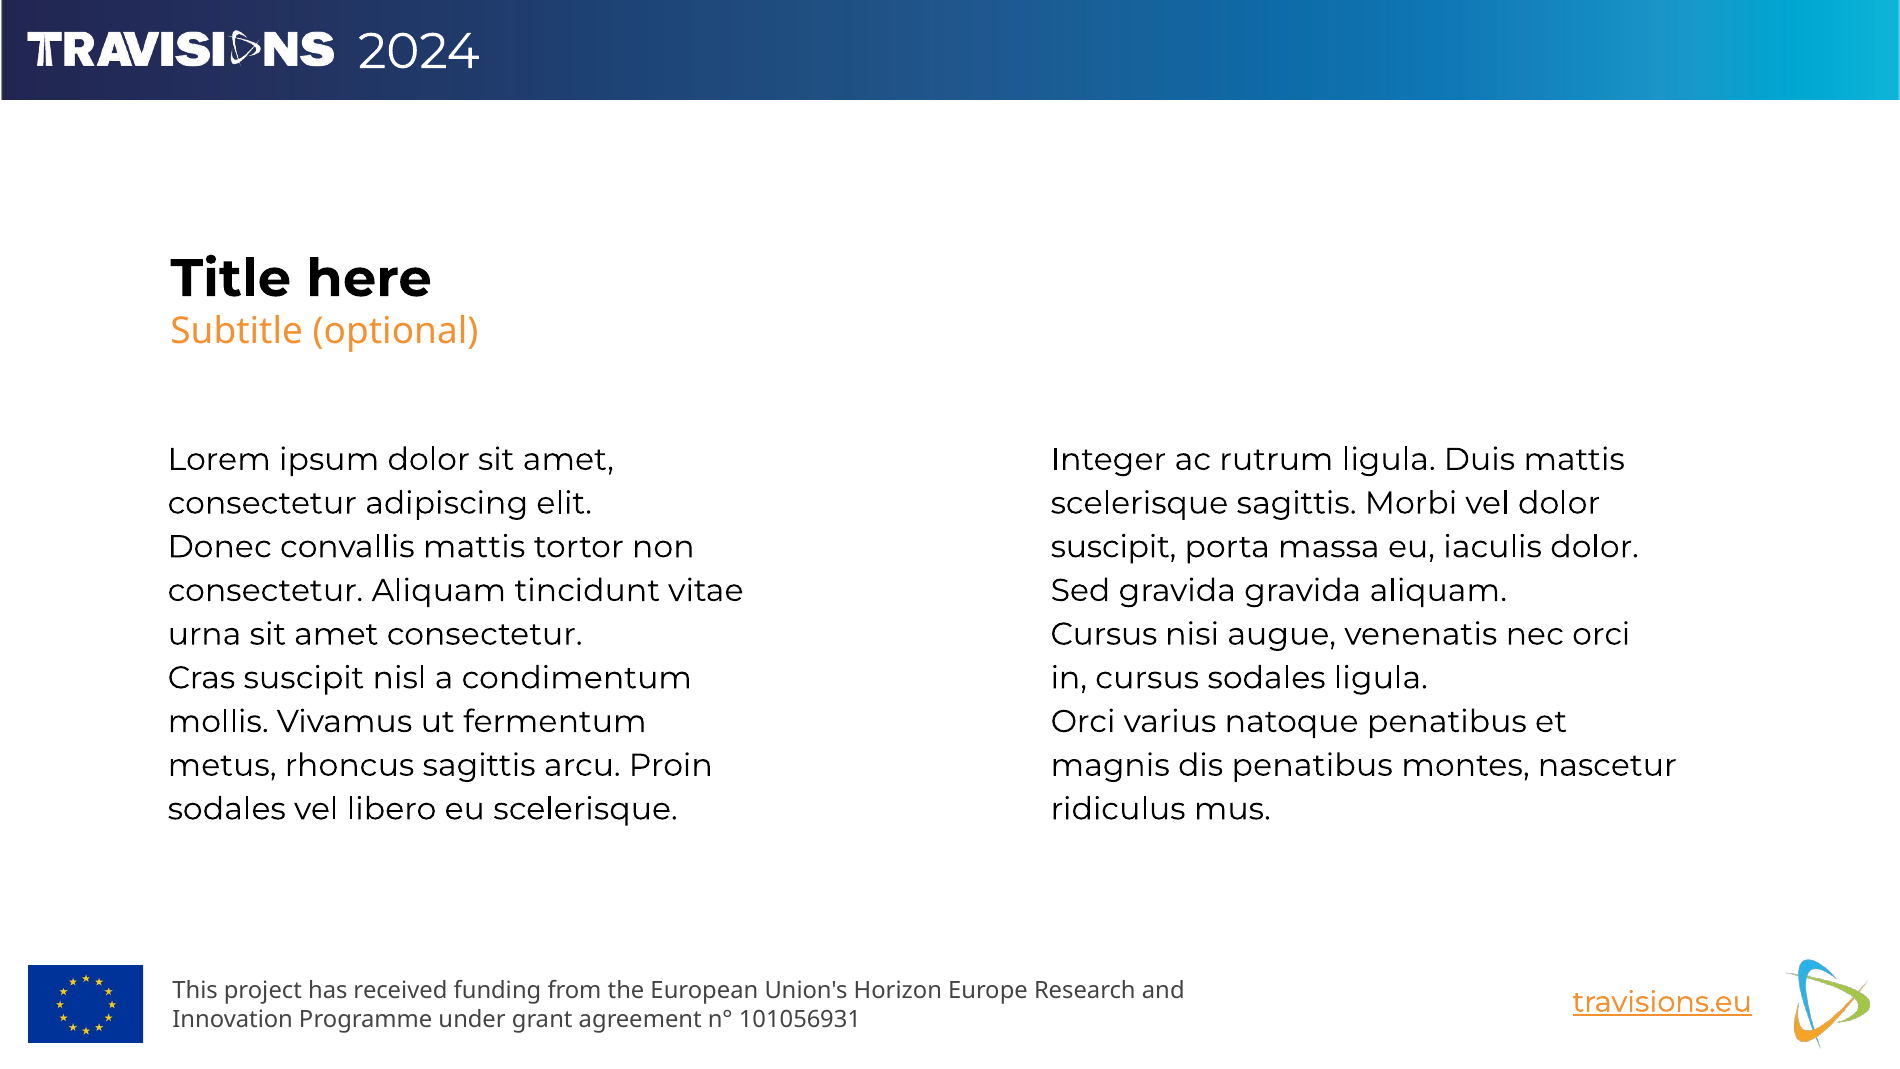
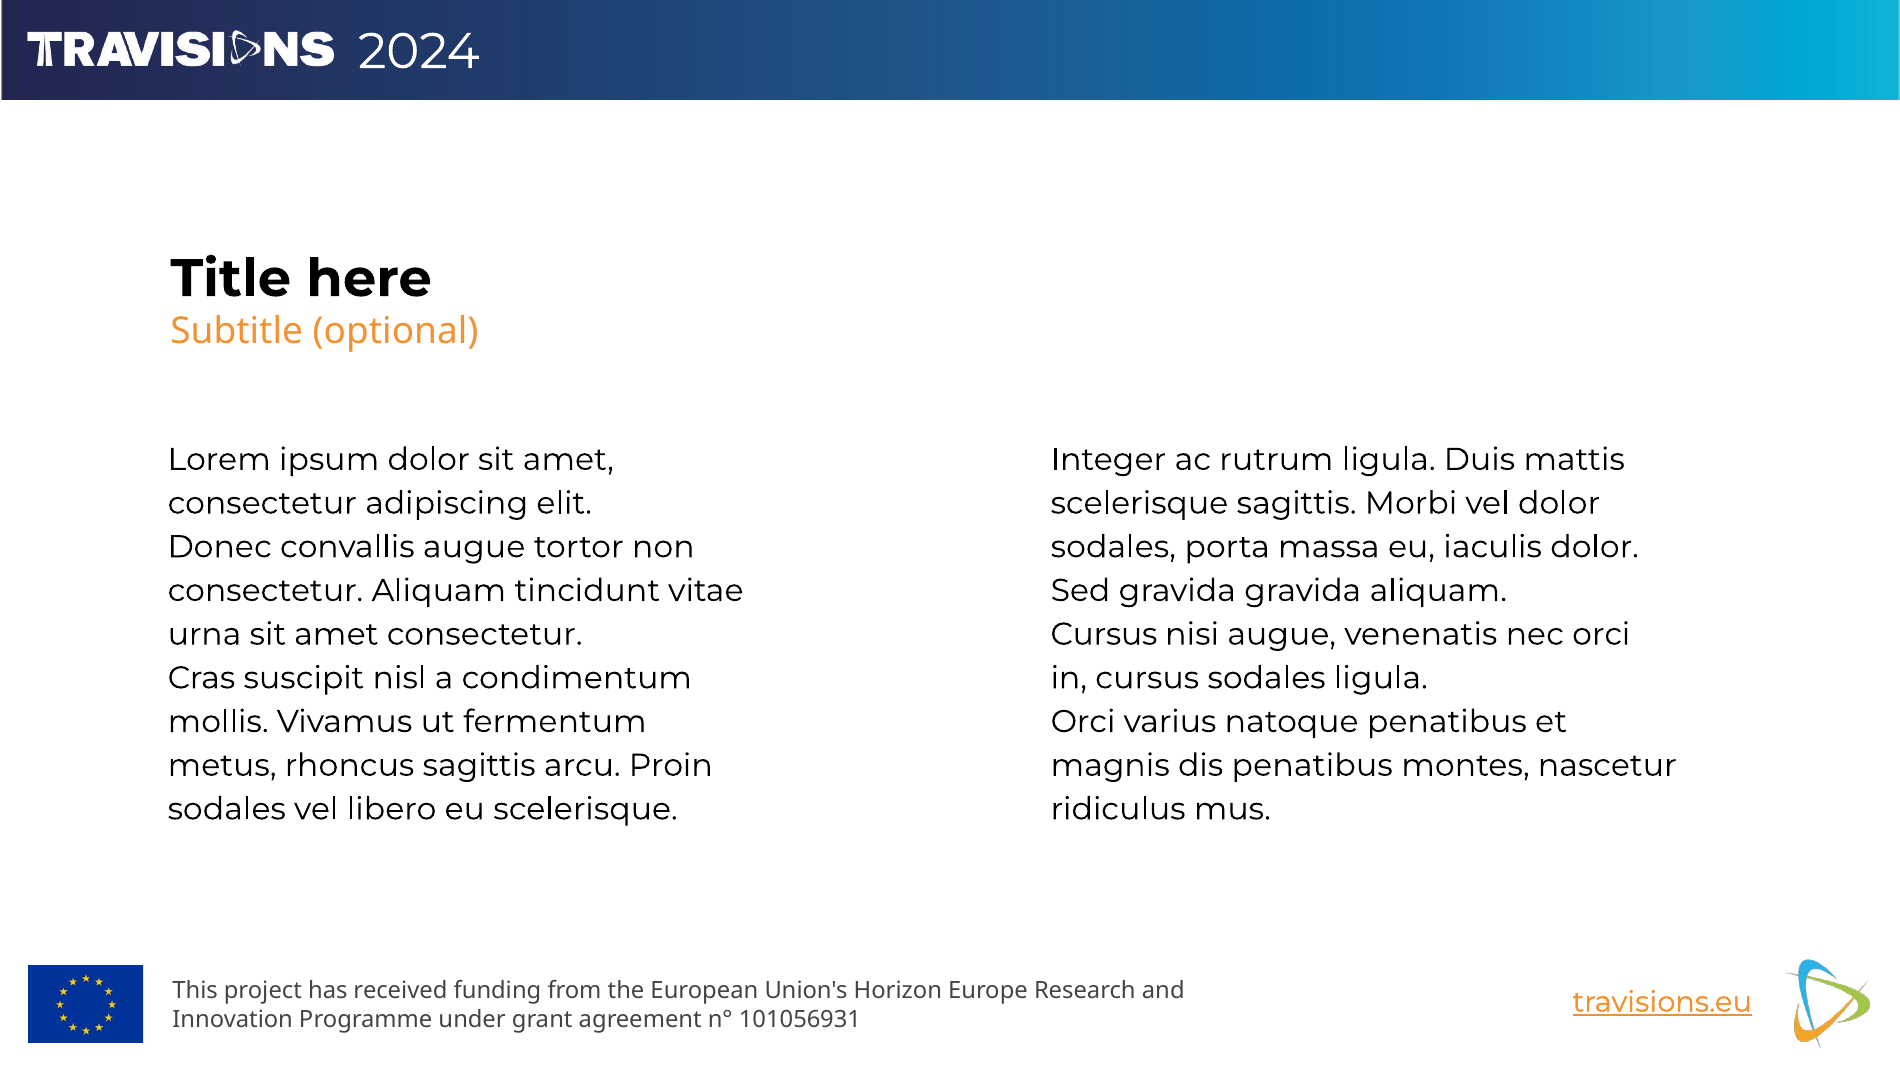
convallis mattis: mattis -> augue
suscipit at (1113, 547): suscipit -> sodales
